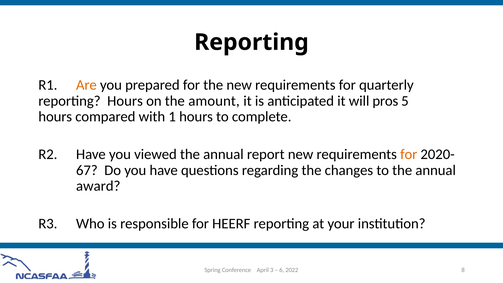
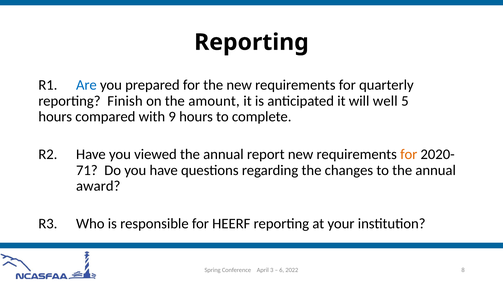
Are colour: orange -> blue
reporting Hours: Hours -> Finish
pros: pros -> well
1: 1 -> 9
67: 67 -> 71
